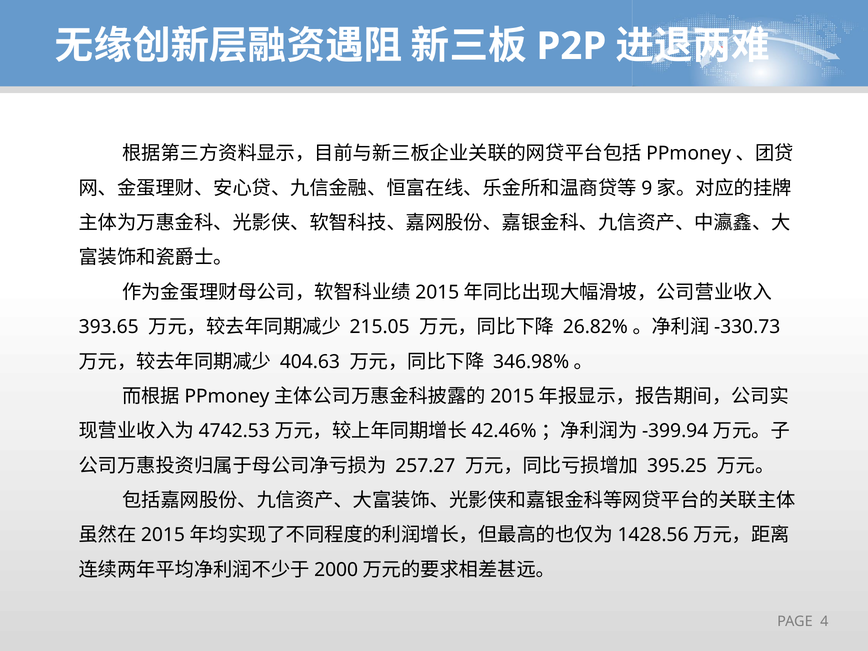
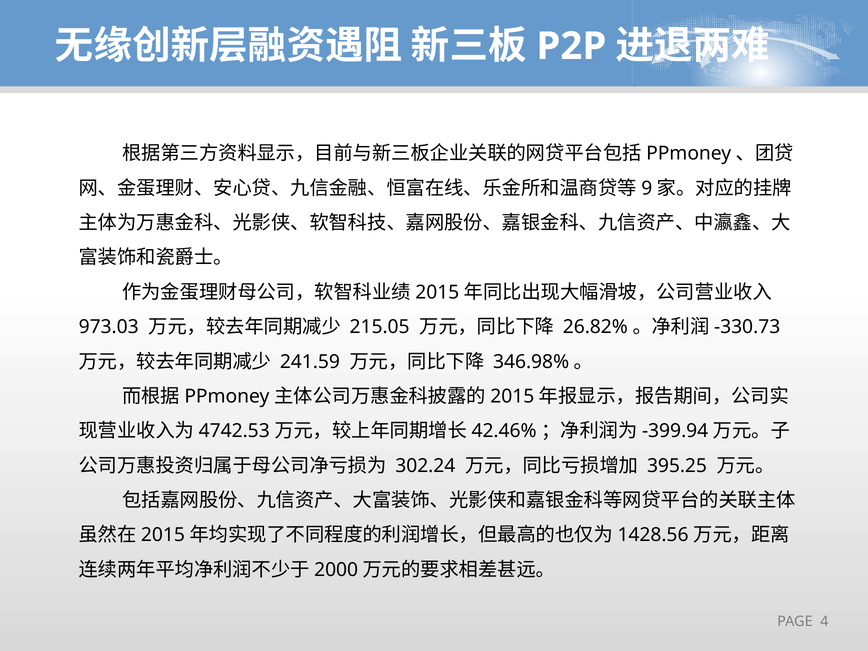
393.65: 393.65 -> 973.03
404.63: 404.63 -> 241.59
257.27: 257.27 -> 302.24
